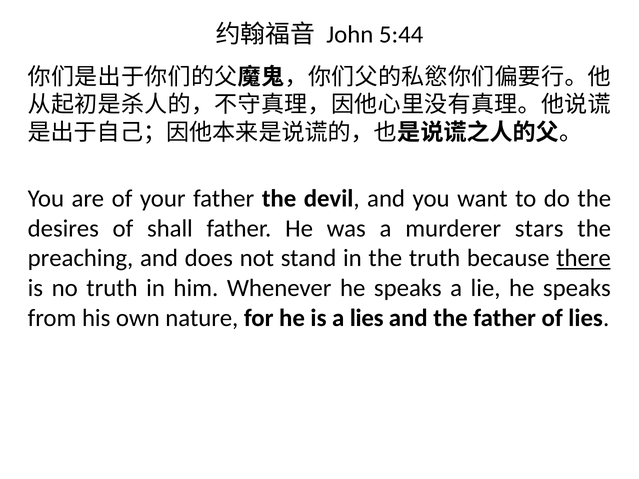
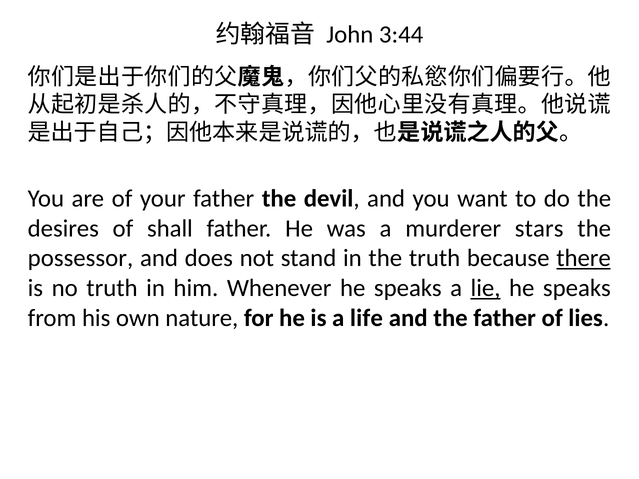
5:44: 5:44 -> 3:44
preaching: preaching -> possessor
lie underline: none -> present
a lies: lies -> life
